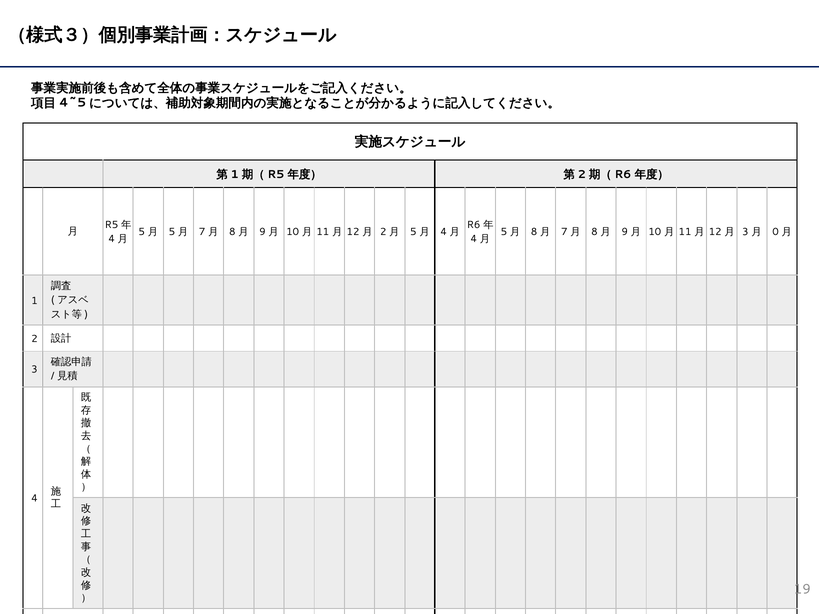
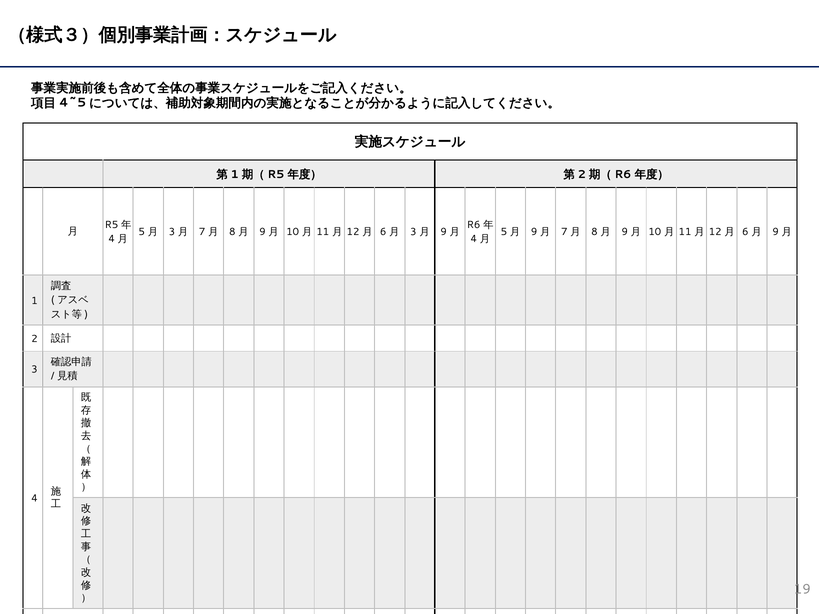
5 at (172, 232): 5 -> 3
2 at (383, 232): 2 -> 6
5 at (413, 232): 5 -> 3
4 at (444, 232): 4 -> 9
8 at (534, 232): 8 -> 9
3 at (745, 232): 3 -> 6
0 at (776, 232): 0 -> 9
